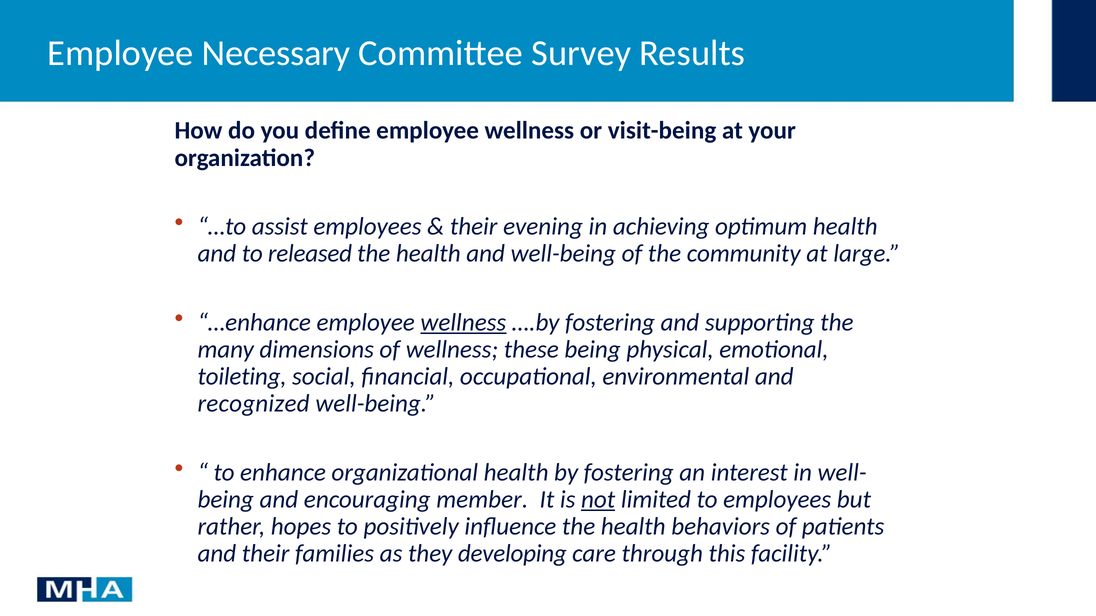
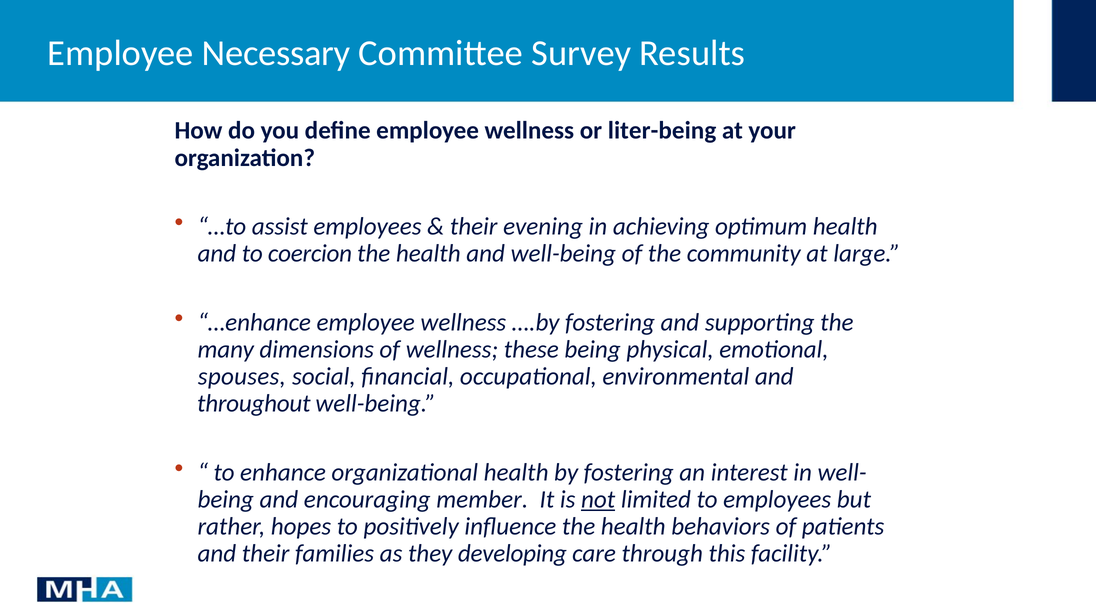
visit-being: visit-being -> liter-being
released: released -> coercion
wellness at (463, 323) underline: present -> none
toileting: toileting -> spouses
recognized: recognized -> throughout
